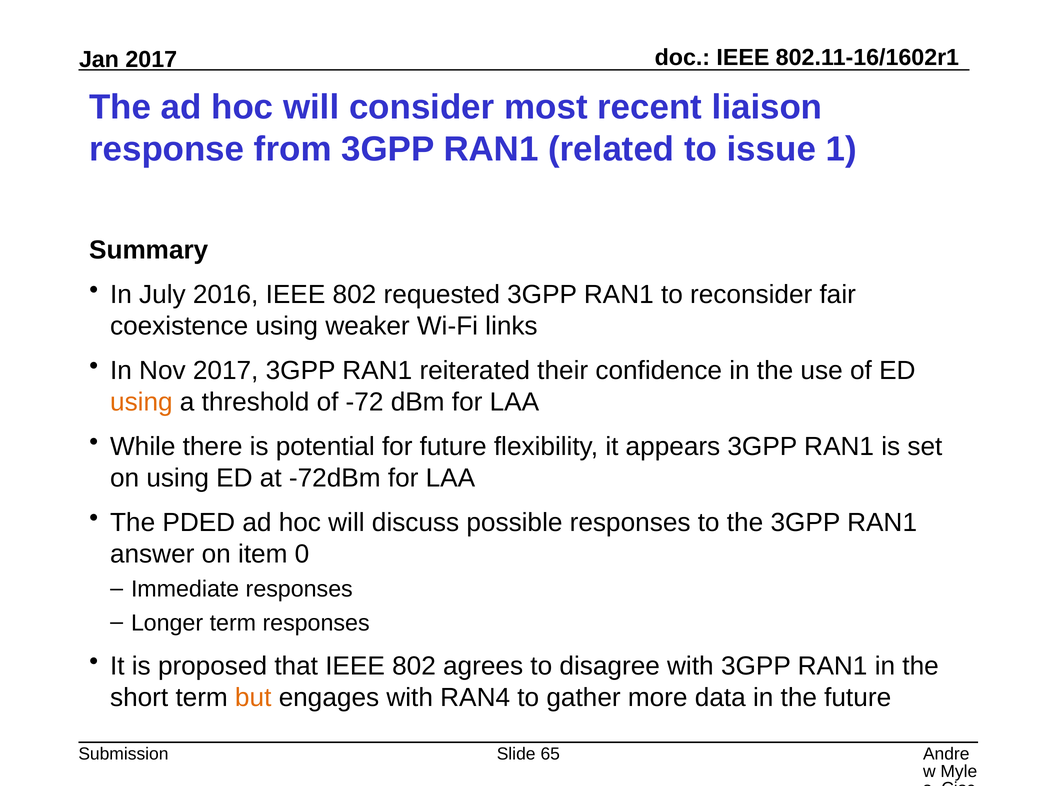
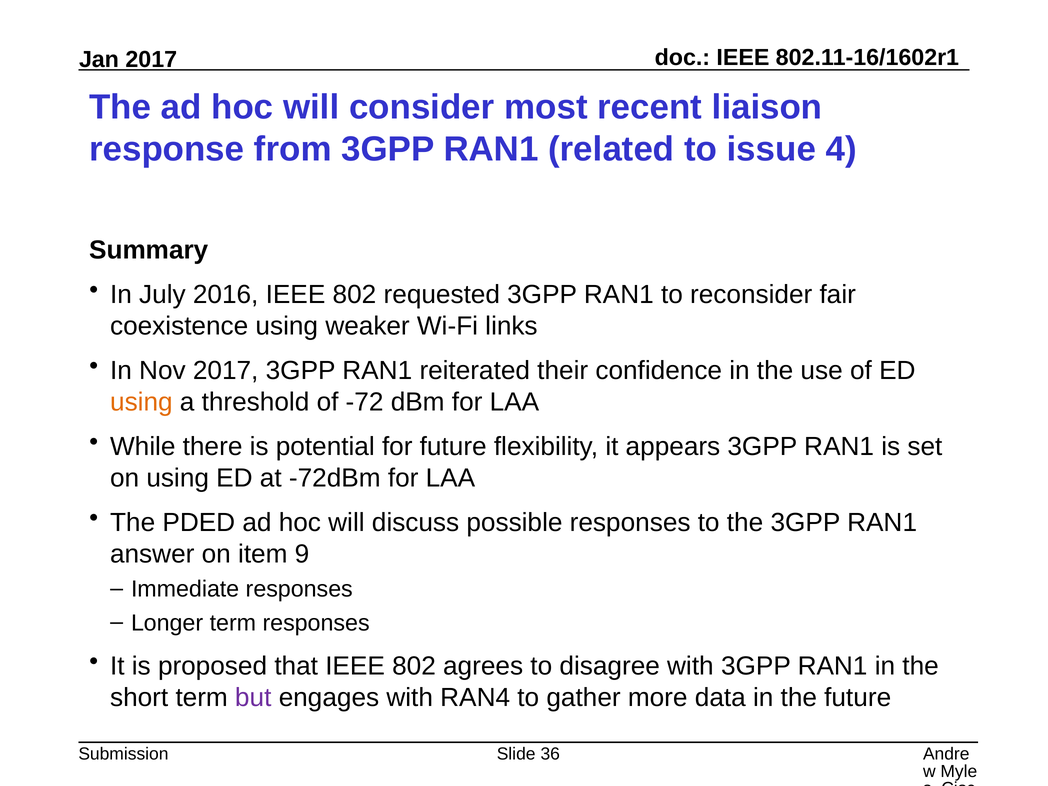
1: 1 -> 4
0: 0 -> 9
but colour: orange -> purple
65: 65 -> 36
